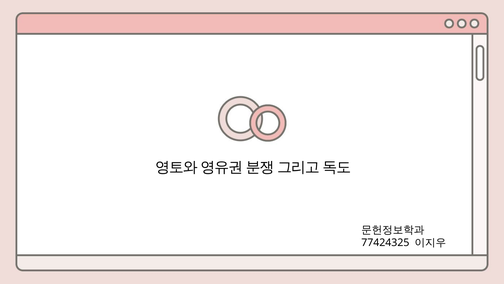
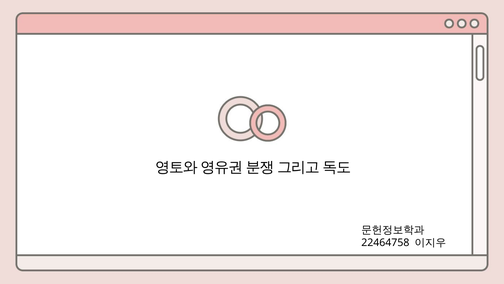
77424325: 77424325 -> 22464758
